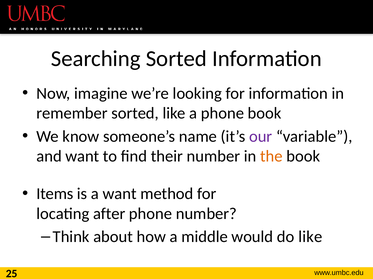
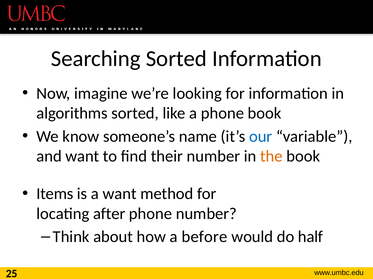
remember: remember -> algorithms
our colour: purple -> blue
middle: middle -> before
do like: like -> half
